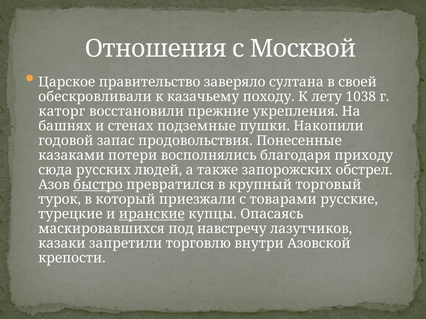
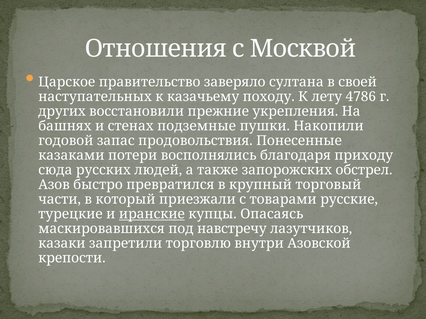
обескровливали: обескровливали -> наступательных
1038: 1038 -> 4786
каторг: каторг -> других
быстро underline: present -> none
турок: турок -> части
